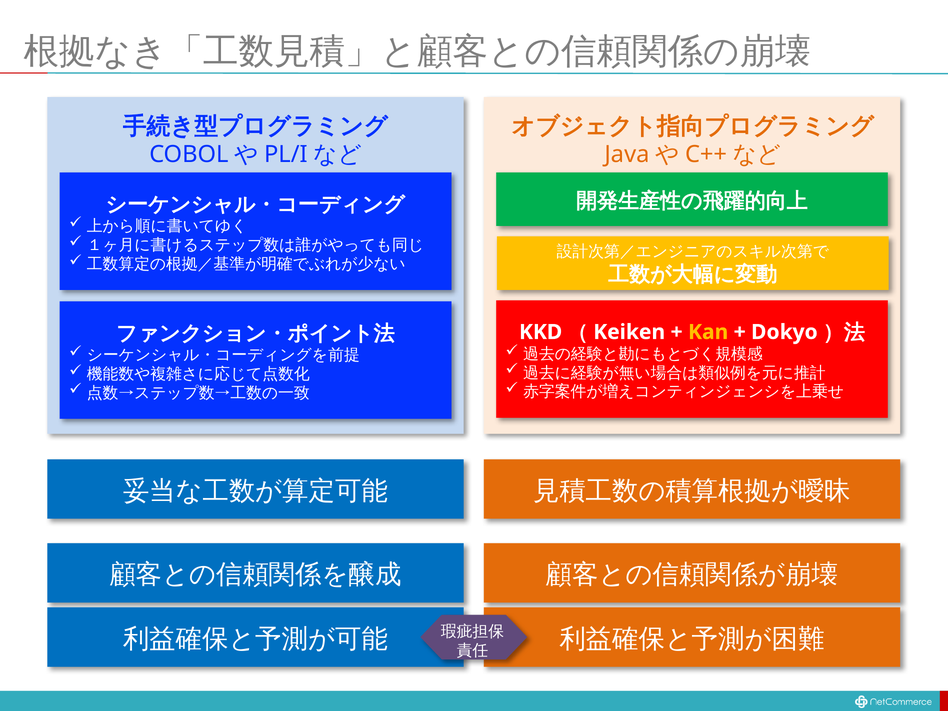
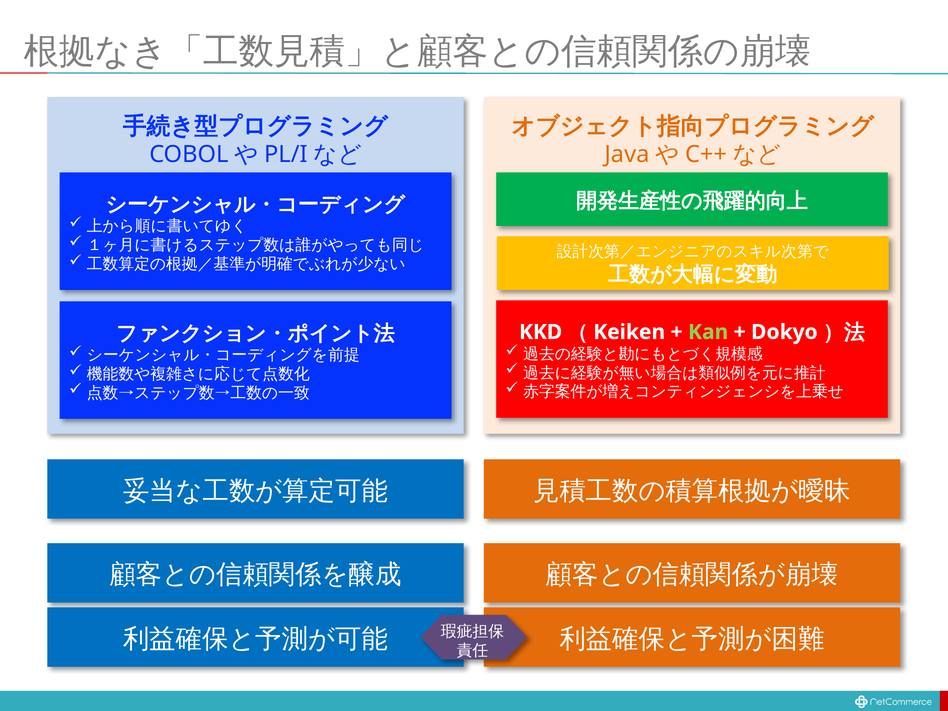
Kan colour: yellow -> light green
